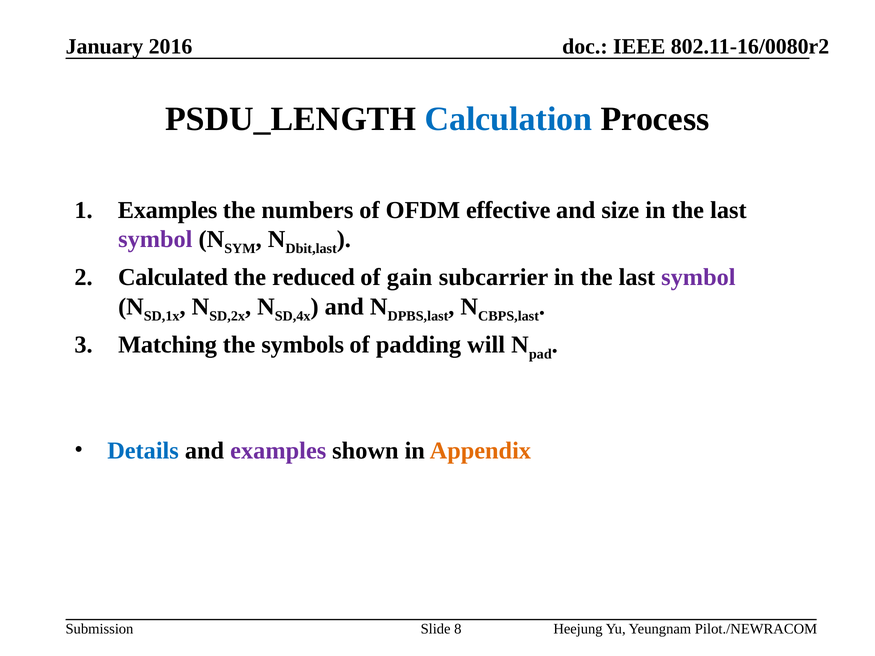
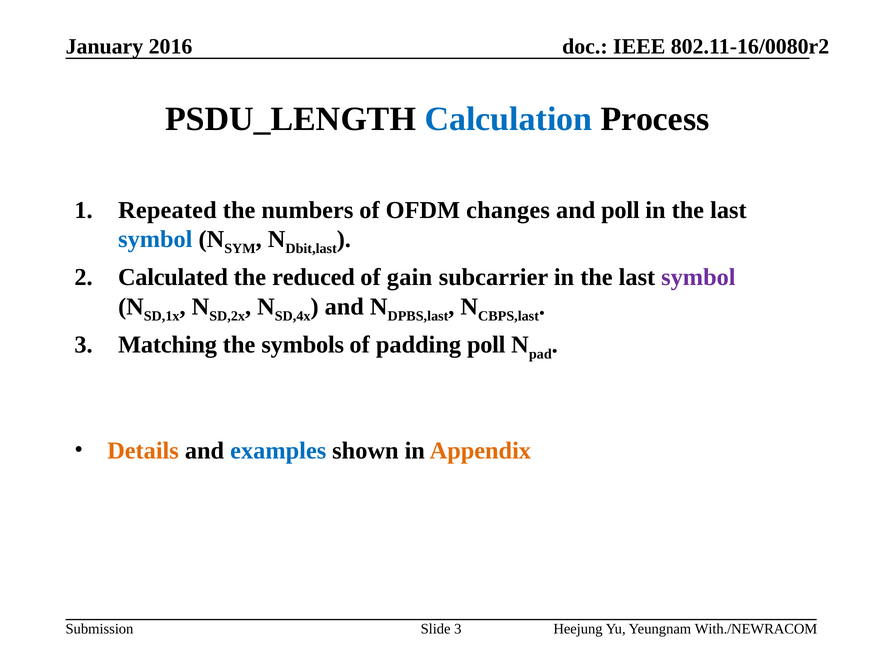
Examples at (168, 210): Examples -> Repeated
effective: effective -> changes
and size: size -> poll
symbol at (155, 239) colour: purple -> blue
padding will: will -> poll
Details colour: blue -> orange
examples at (278, 451) colour: purple -> blue
Slide 8: 8 -> 3
Pilot./NEWRACOM: Pilot./NEWRACOM -> With./NEWRACOM
